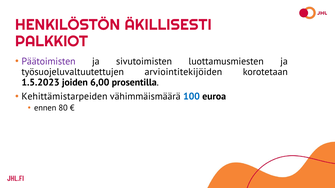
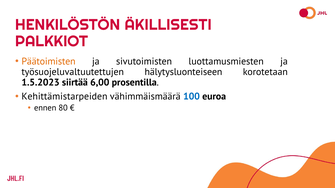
Päätoimisten colour: purple -> orange
arviointitekijöiden: arviointitekijöiden -> hälytysluonteiseen
joiden: joiden -> siirtää
